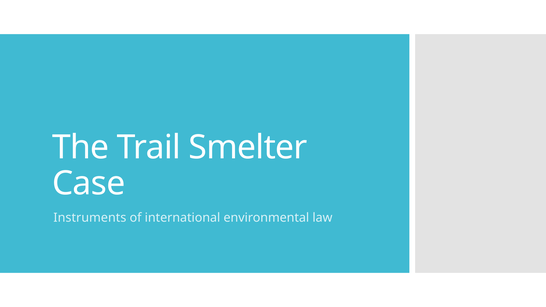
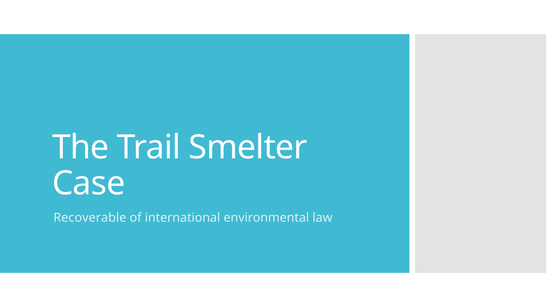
Instruments: Instruments -> Recoverable
